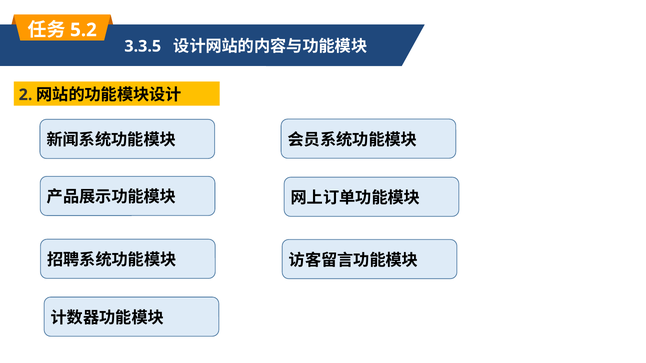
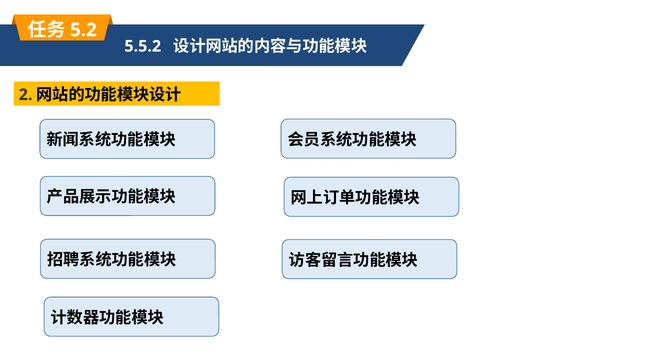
3.3.5: 3.3.5 -> 5.5.2
